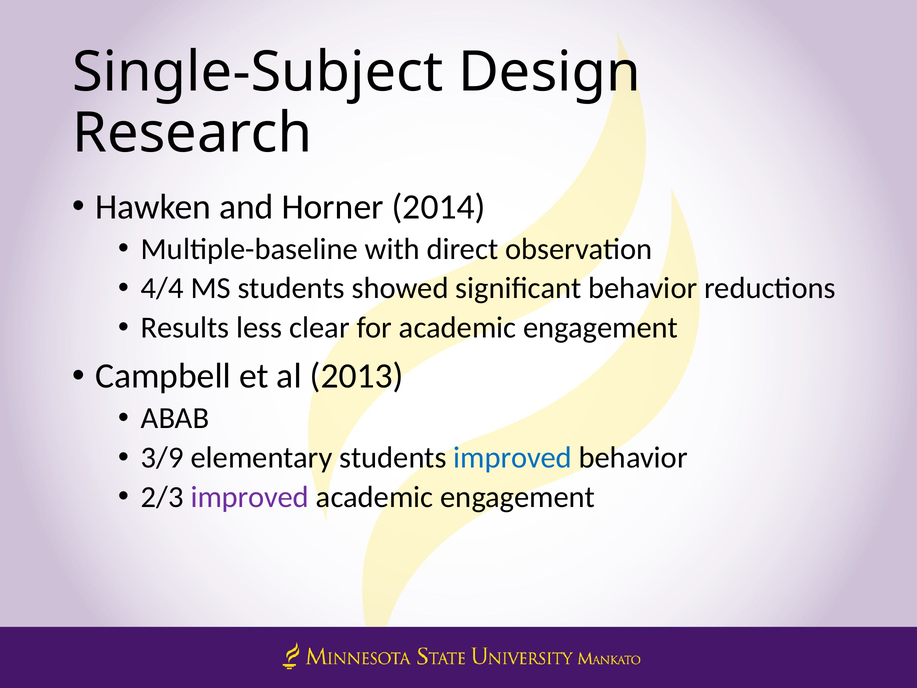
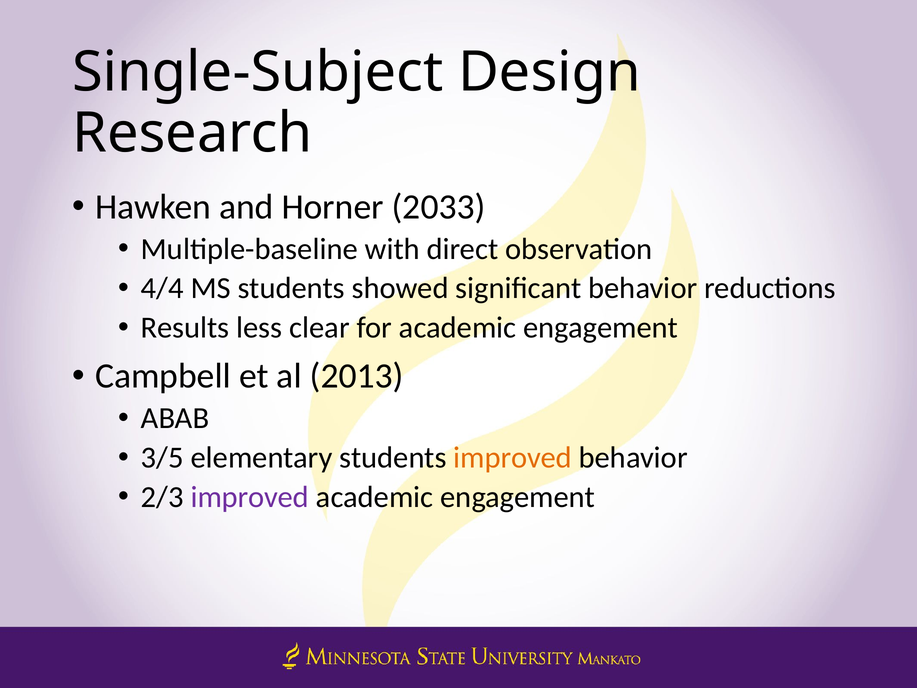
2014: 2014 -> 2033
3/9: 3/9 -> 3/5
improved at (513, 458) colour: blue -> orange
